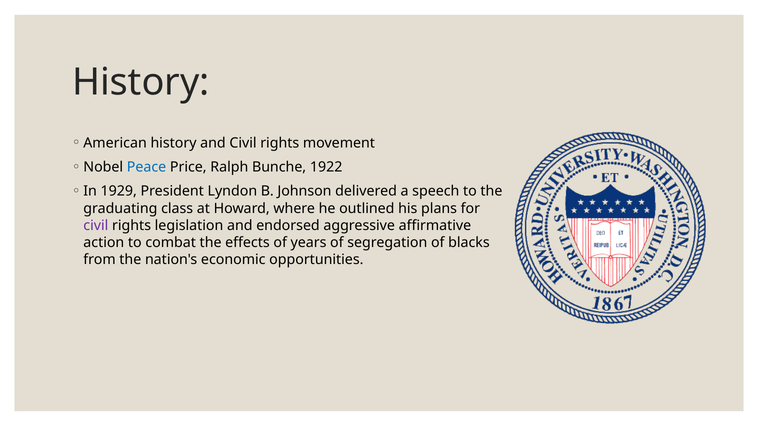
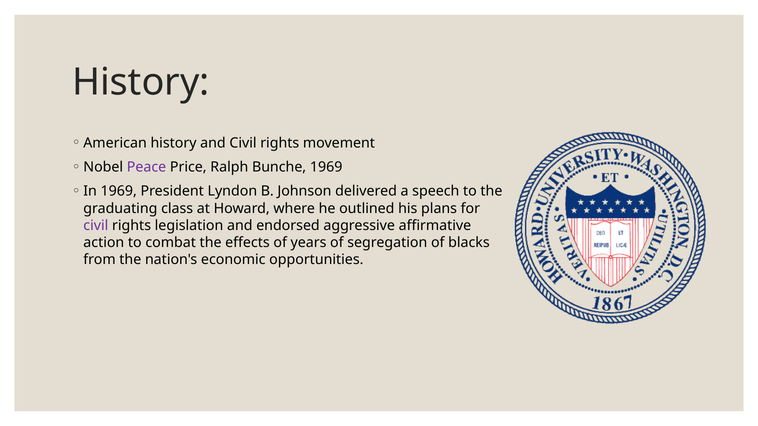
Peace colour: blue -> purple
Bunche 1922: 1922 -> 1969
In 1929: 1929 -> 1969
